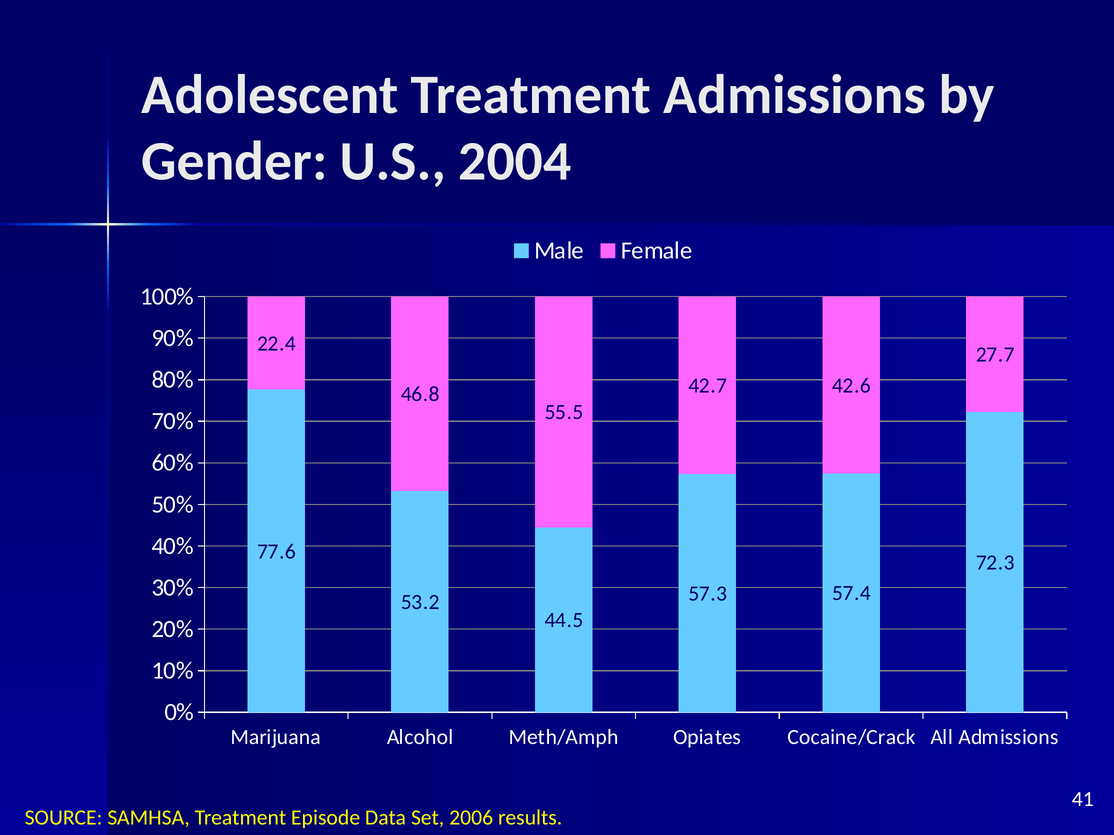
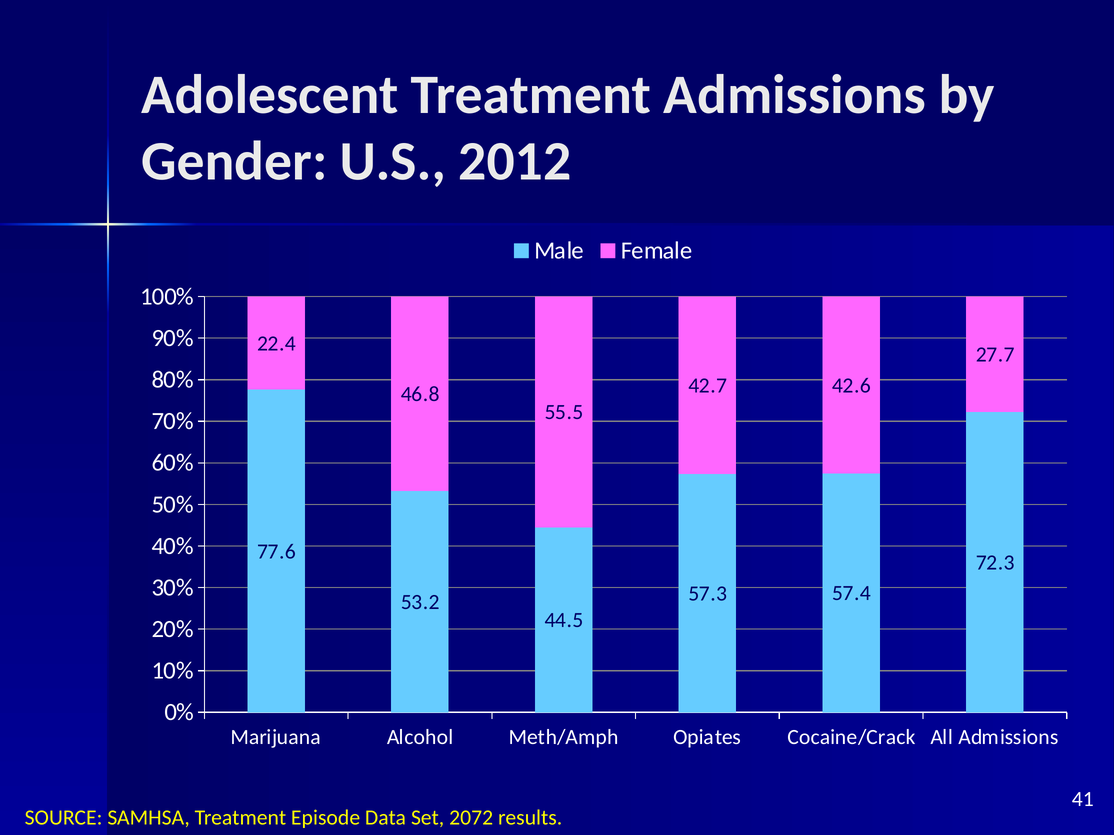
2004: 2004 -> 2012
2006: 2006 -> 2072
